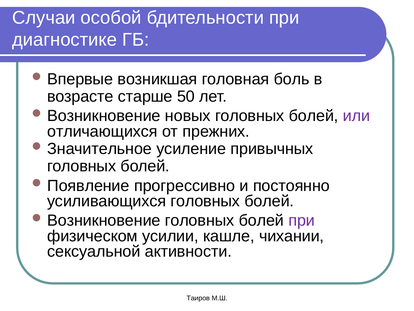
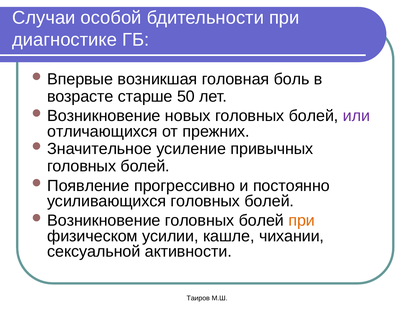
при at (302, 220) colour: purple -> orange
